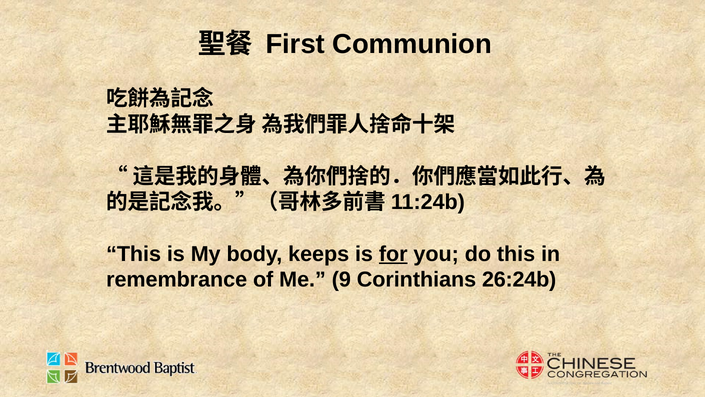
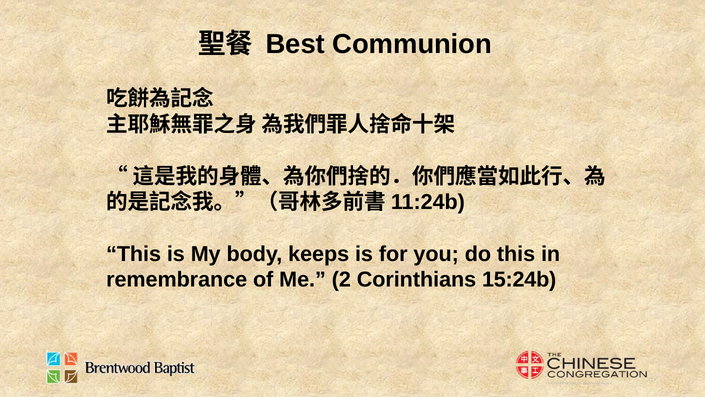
First: First -> Best
for underline: present -> none
9: 9 -> 2
26:24b: 26:24b -> 15:24b
